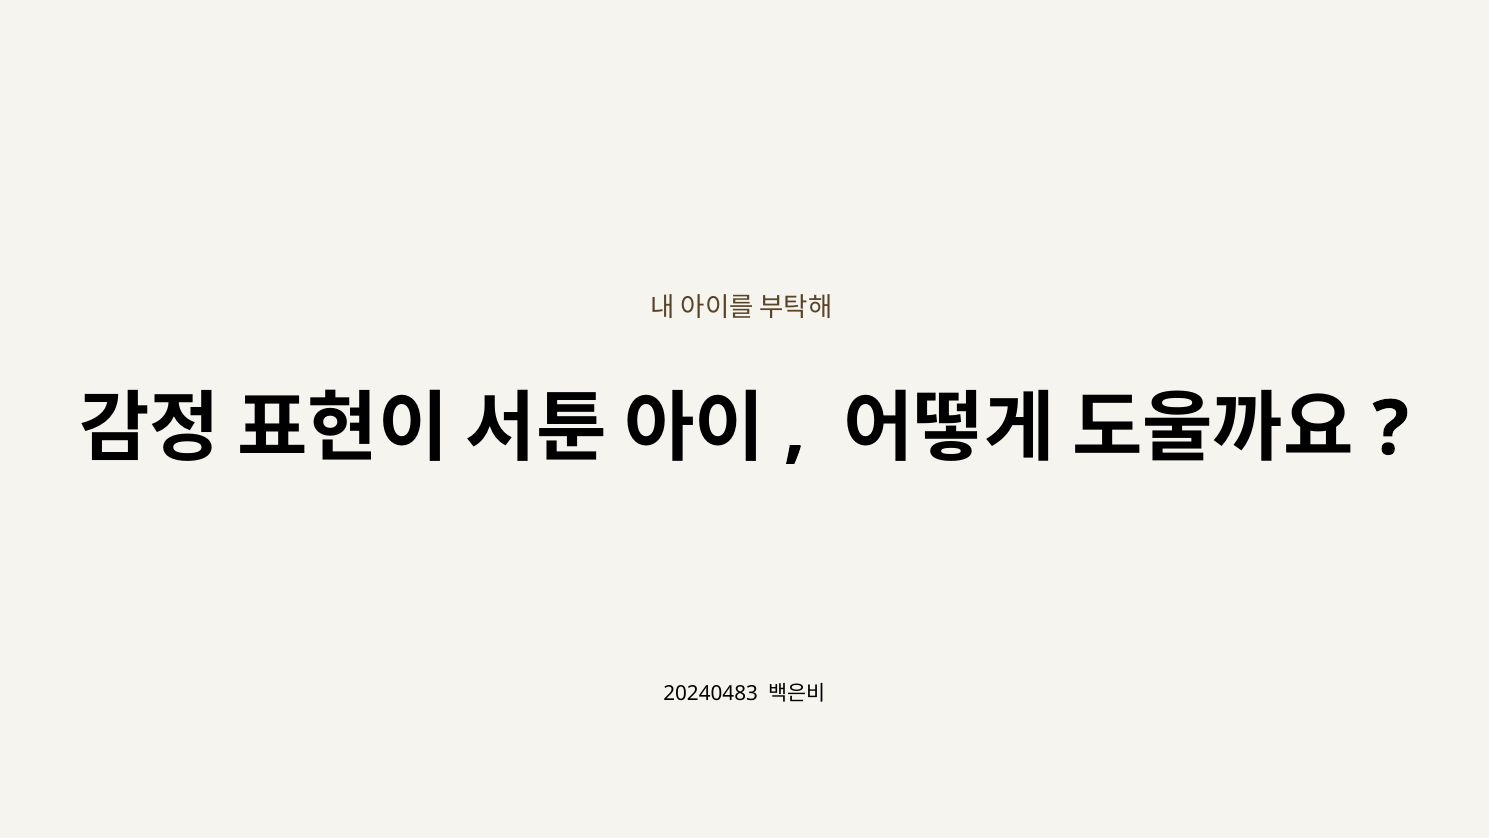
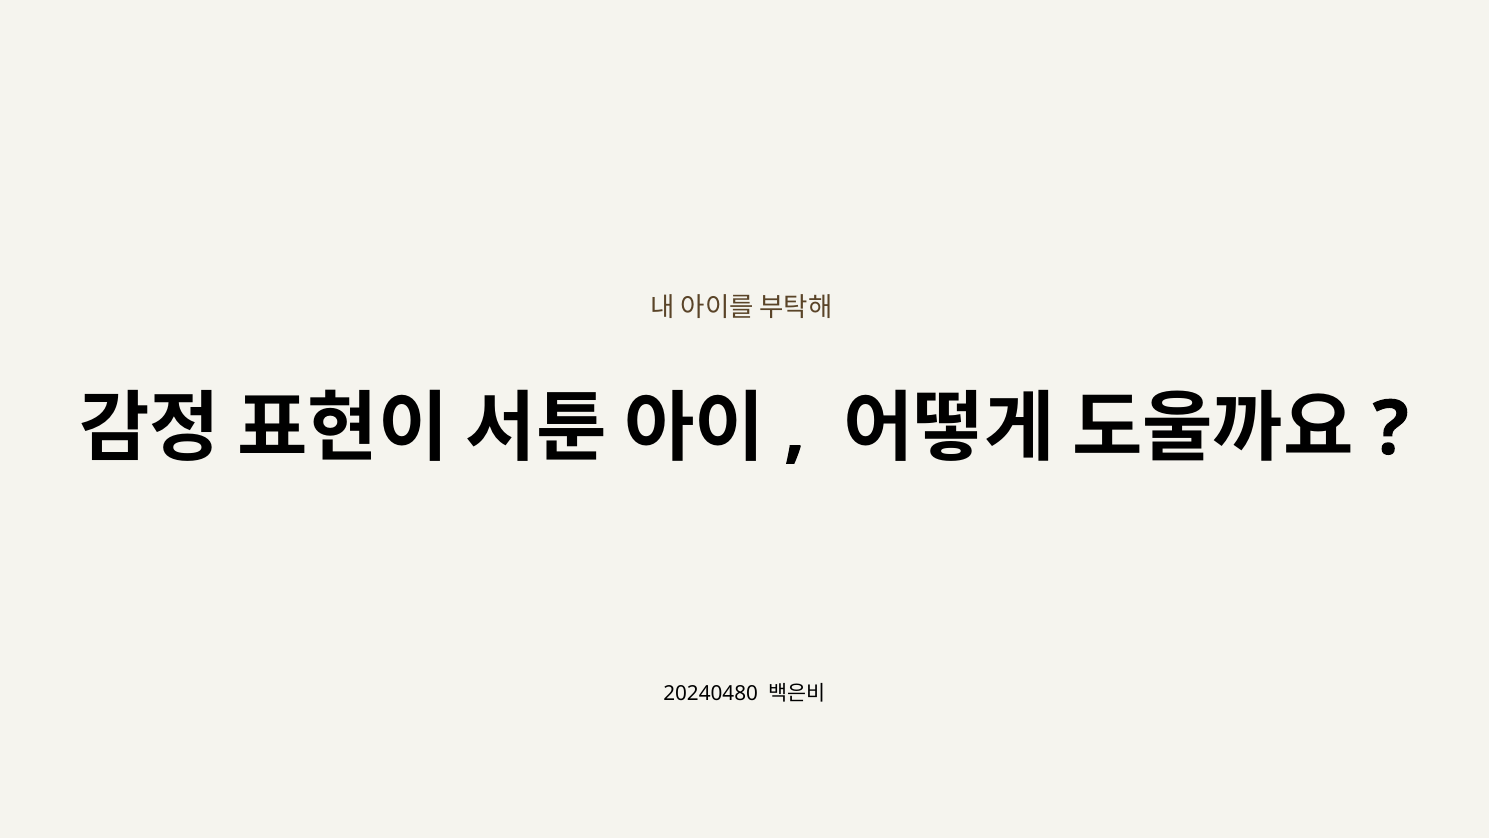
20240483: 20240483 -> 20240480
